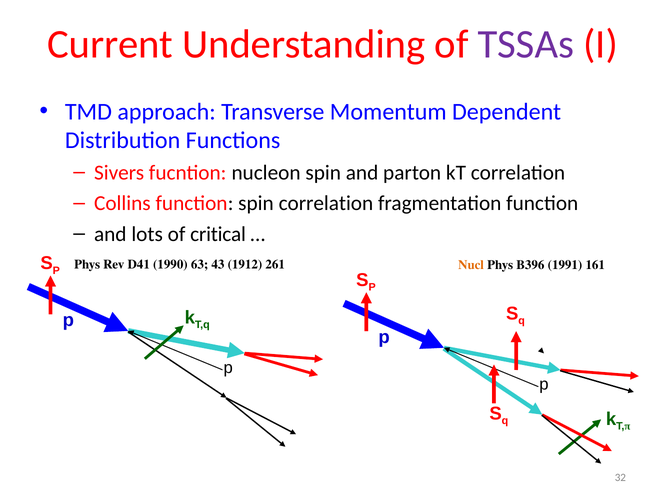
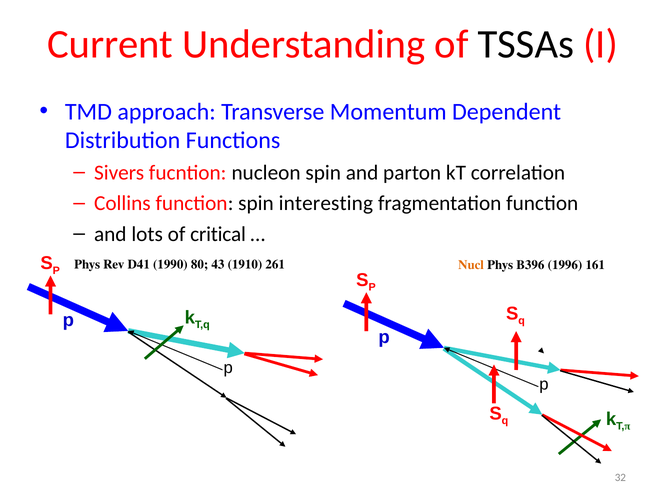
TSSAs colour: purple -> black
spin correlation: correlation -> interesting
63: 63 -> 80
1912: 1912 -> 1910
1991: 1991 -> 1996
